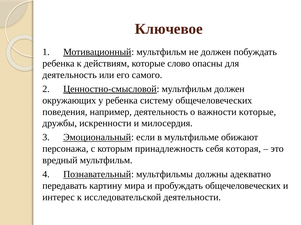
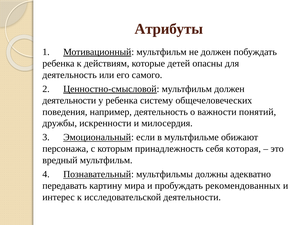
Ключевое: Ключевое -> Атрибуты
слово: слово -> детей
окружающих at (69, 101): окружающих -> деятельности
важности которые: которые -> понятий
пробуждать общечеловеческих: общечеловеческих -> рекомендованных
